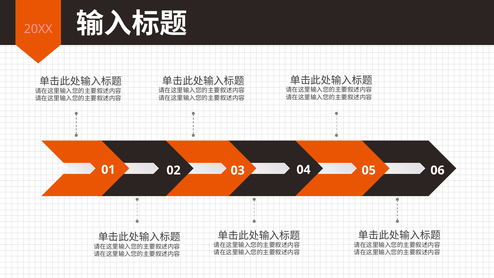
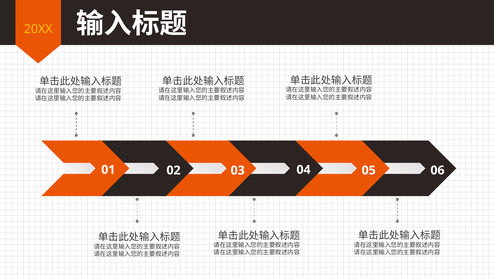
20XX colour: pink -> yellow
